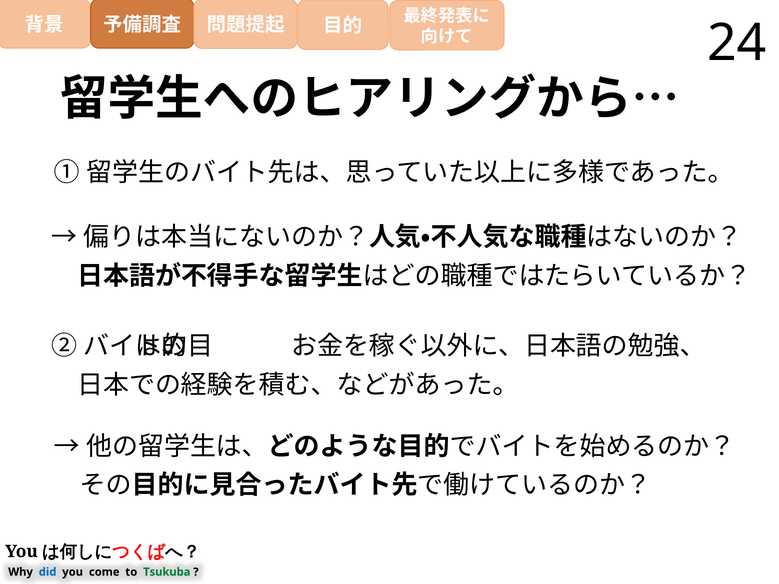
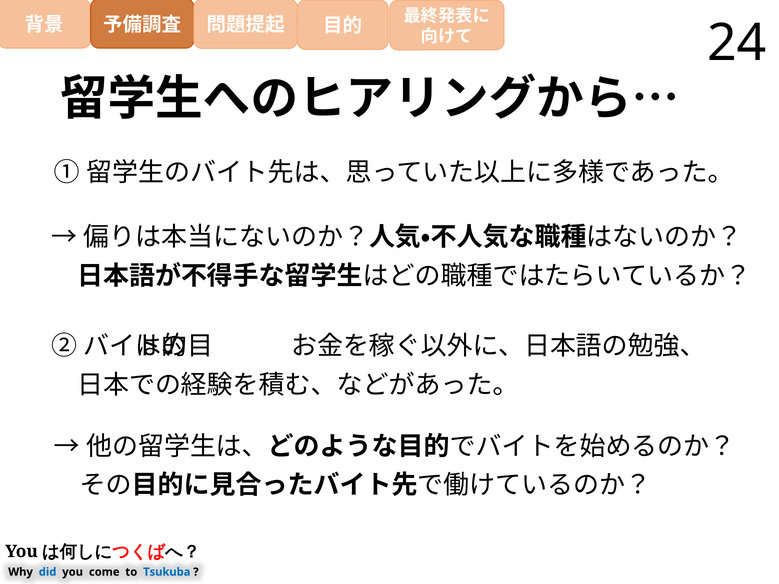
Tsukuba colour: green -> blue
